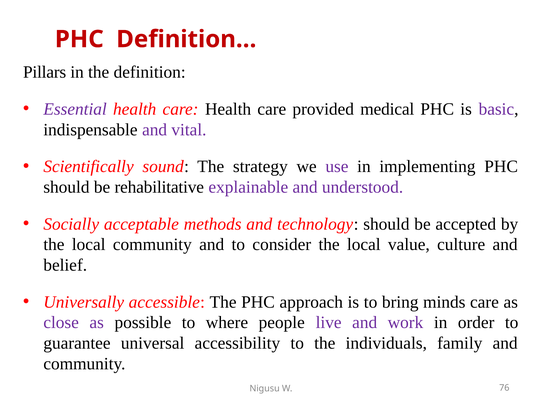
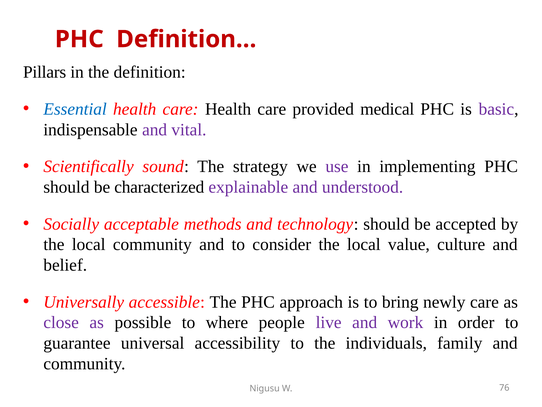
Essential colour: purple -> blue
rehabilitative: rehabilitative -> characterized
minds: minds -> newly
